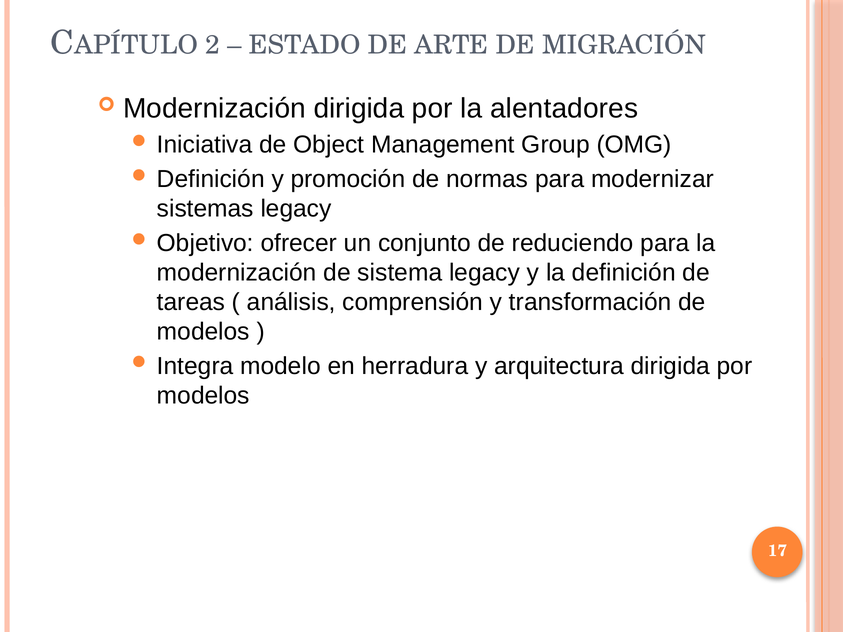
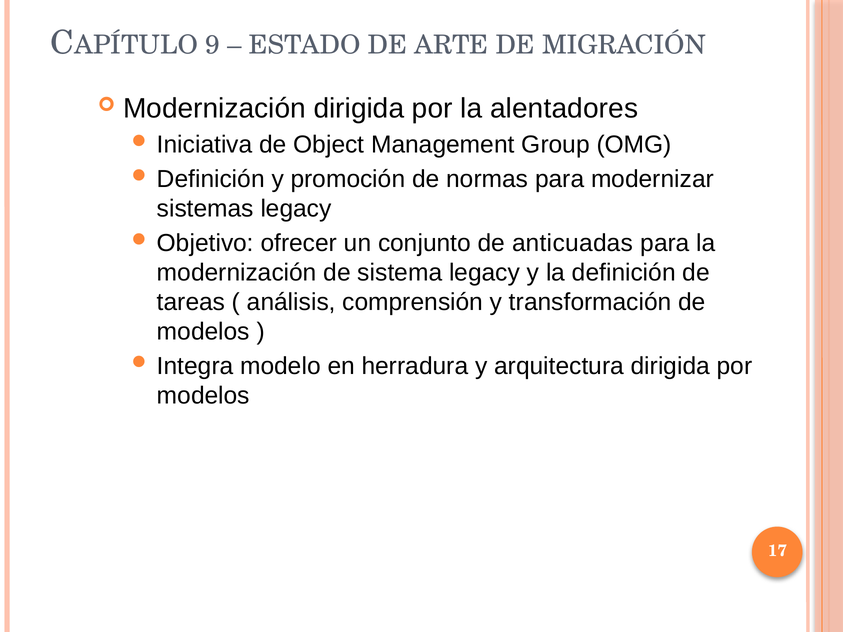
2: 2 -> 9
reduciendo: reduciendo -> anticuadas
